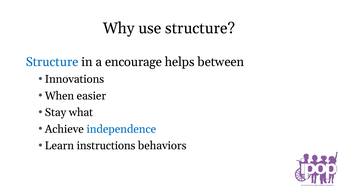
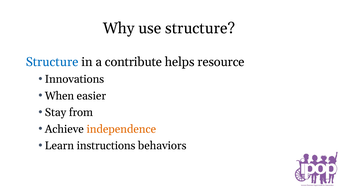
encourage: encourage -> contribute
between: between -> resource
what: what -> from
independence colour: blue -> orange
